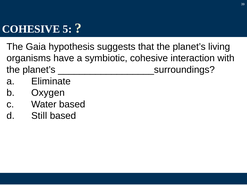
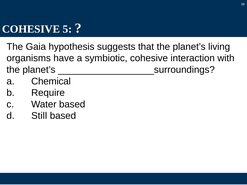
Eliminate: Eliminate -> Chemical
Oxygen: Oxygen -> Require
